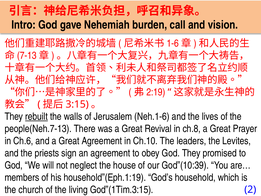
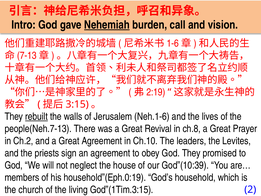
Nehemiah underline: none -> present
Ch.6: Ch.6 -> Ch.2
household”(Eph.1:19: household”(Eph.1:19 -> household”(Eph.0:19
